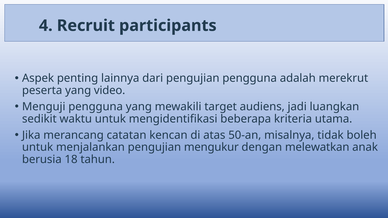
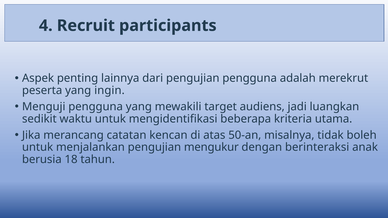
video: video -> ingin
melewatkan: melewatkan -> berinteraksi
